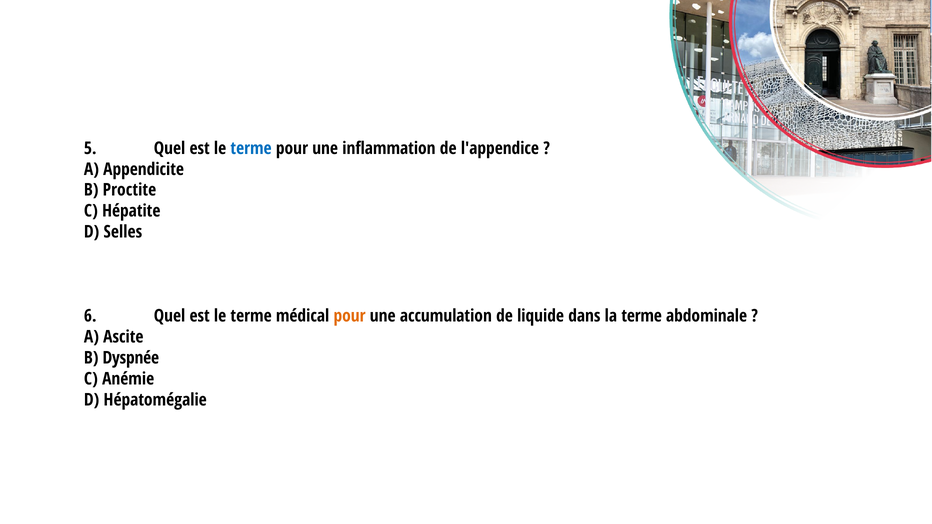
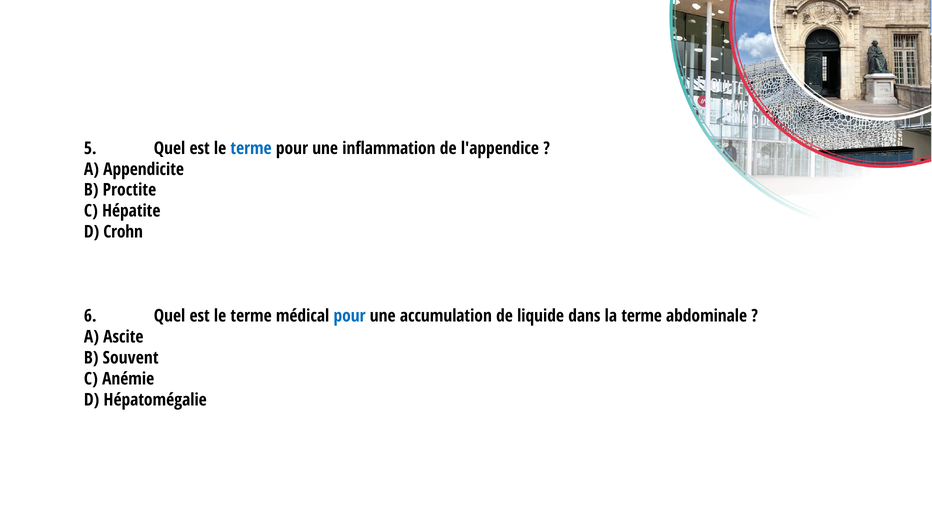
Selles: Selles -> Crohn
pour at (350, 316) colour: orange -> blue
Dyspnée: Dyspnée -> Souvent
